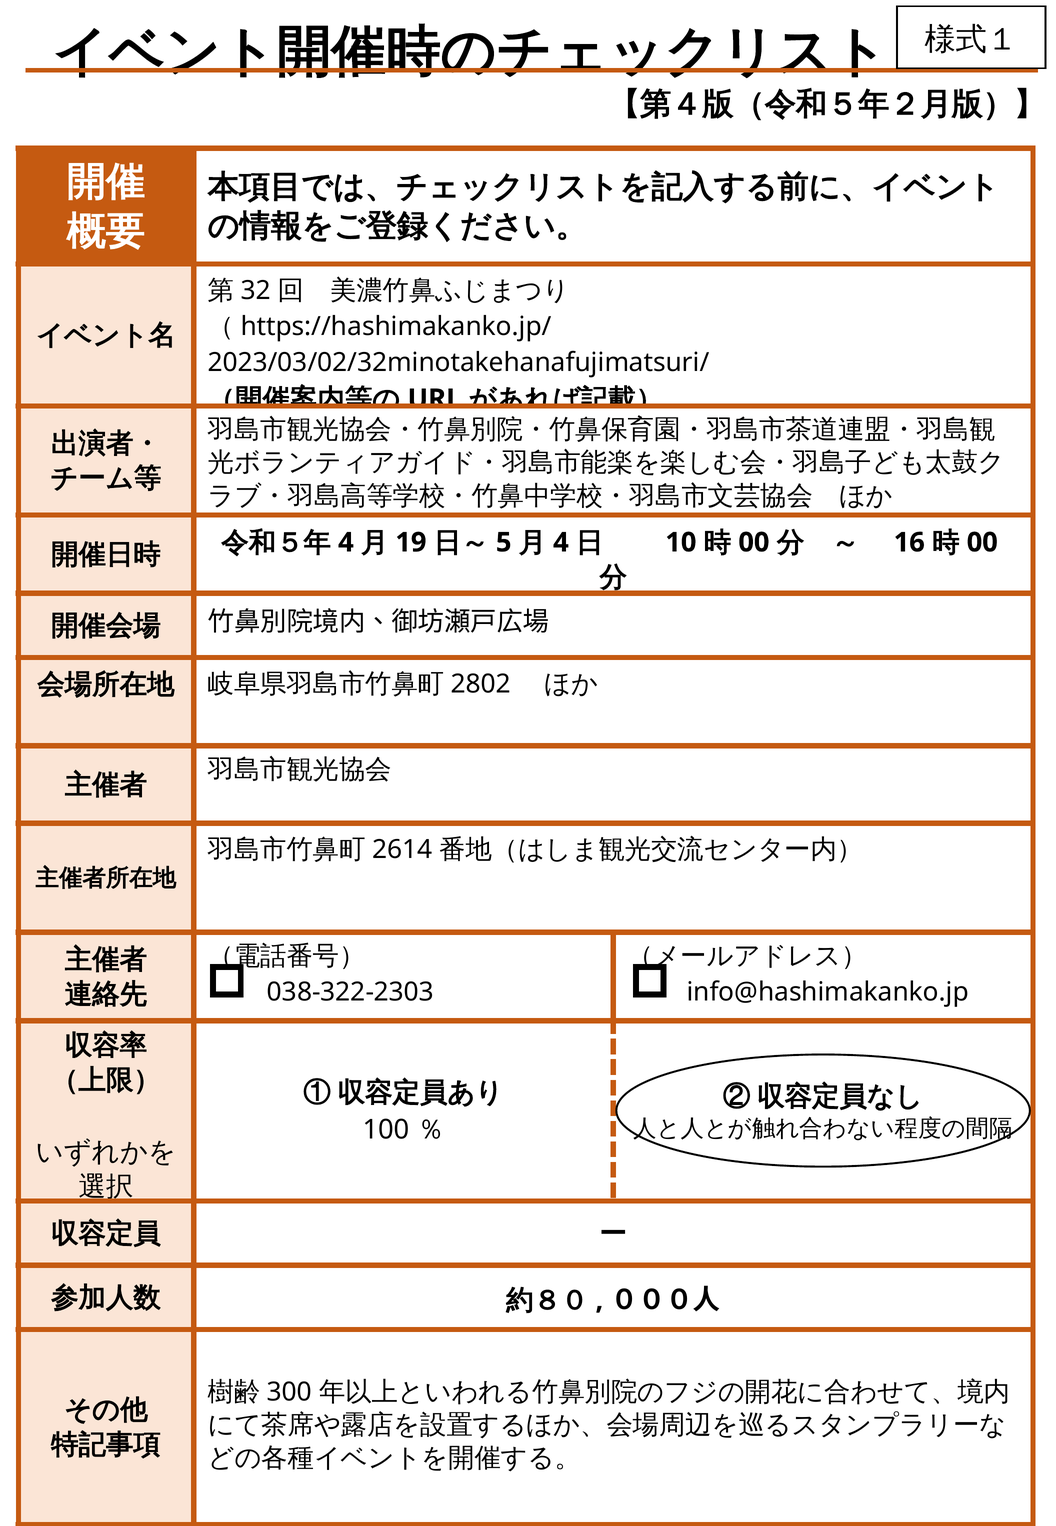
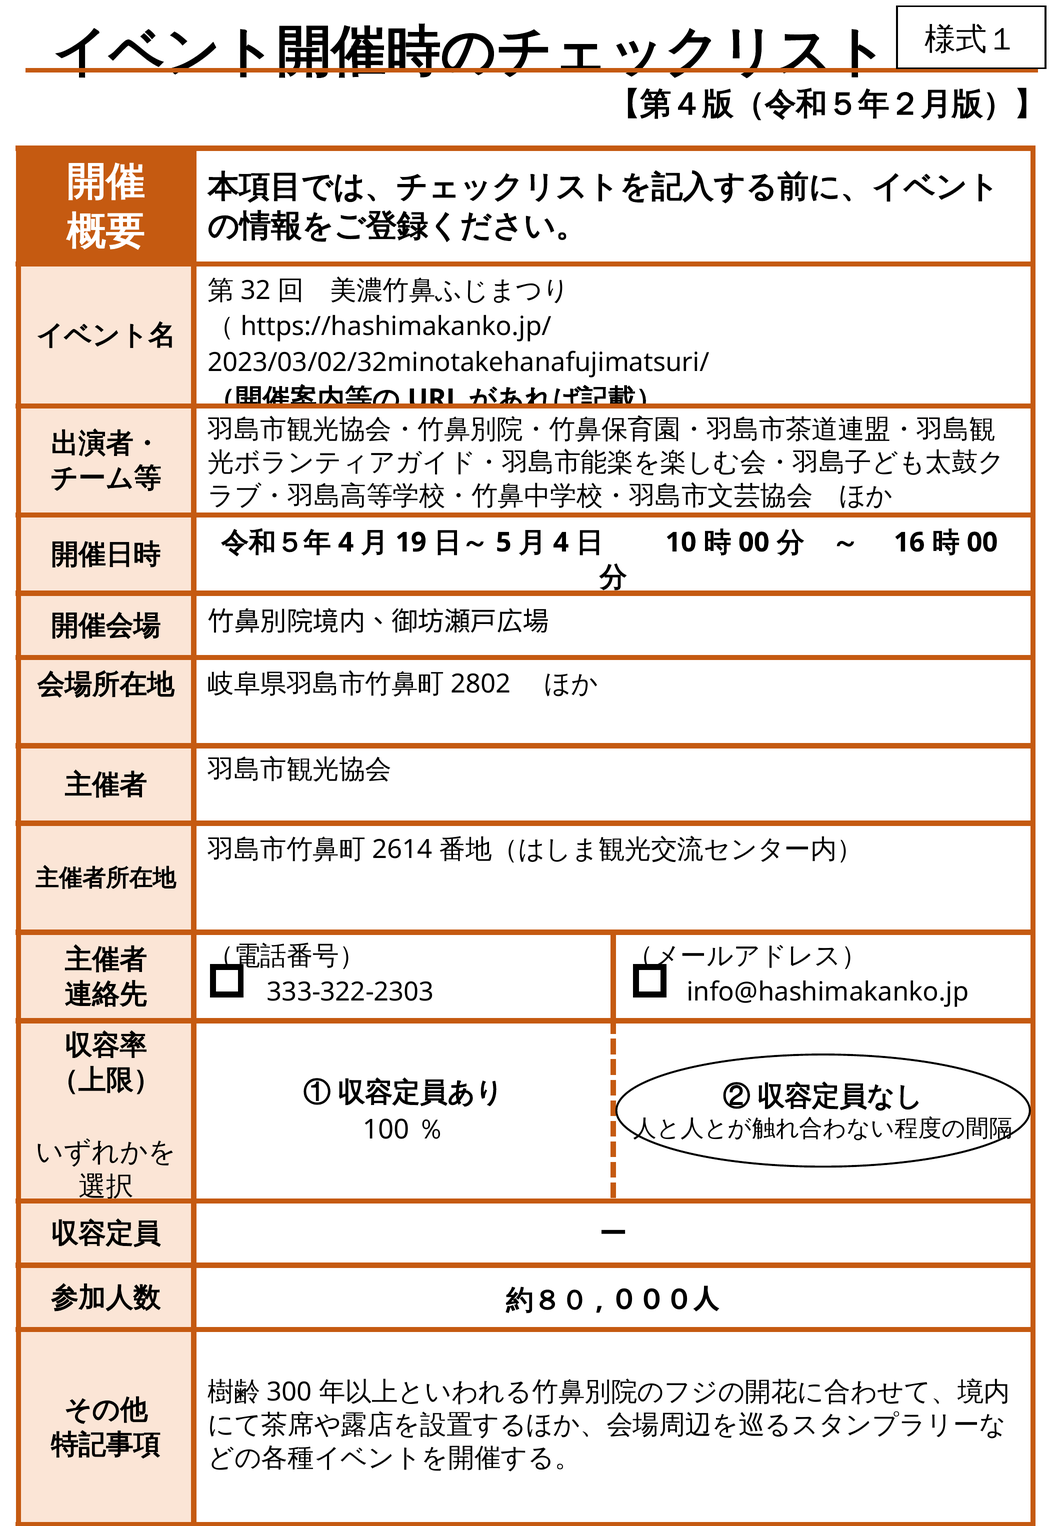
038-322-2303: 038-322-2303 -> 333-322-2303
